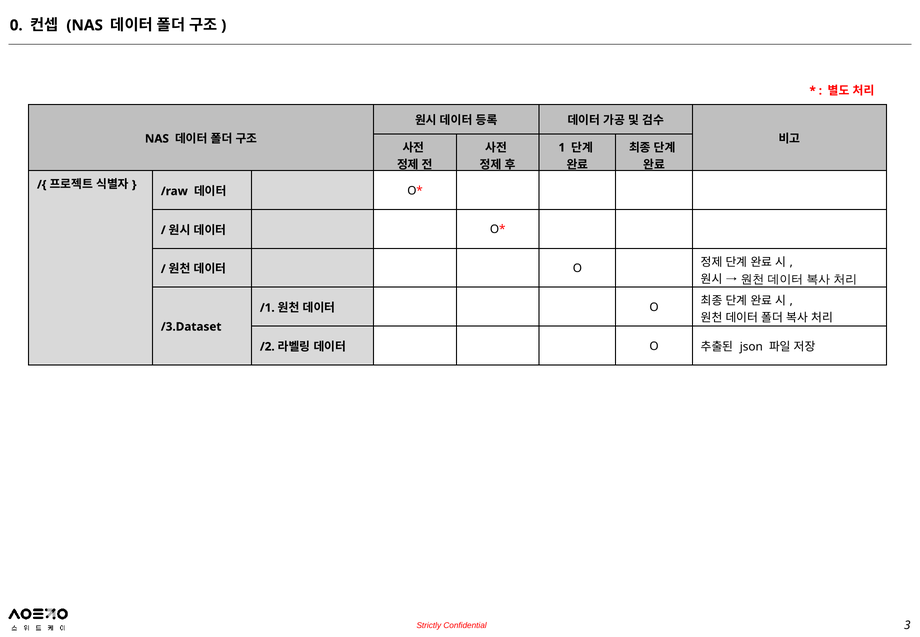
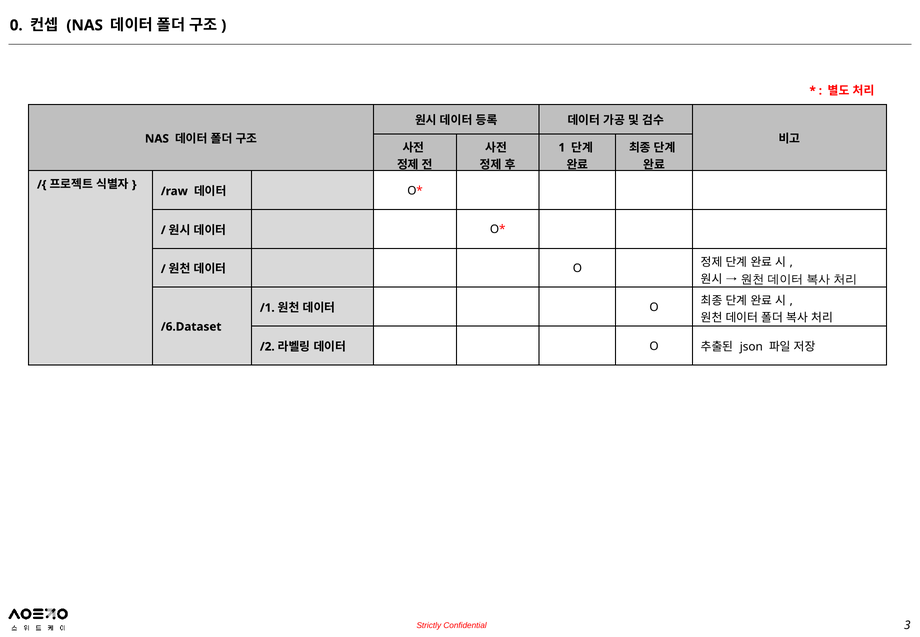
/3.Dataset: /3.Dataset -> /6.Dataset
